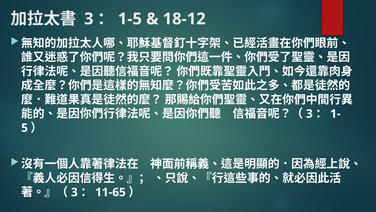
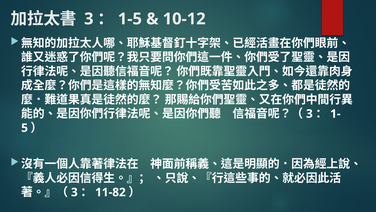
18-12: 18-12 -> 10-12
11-65: 11-65 -> 11-82
